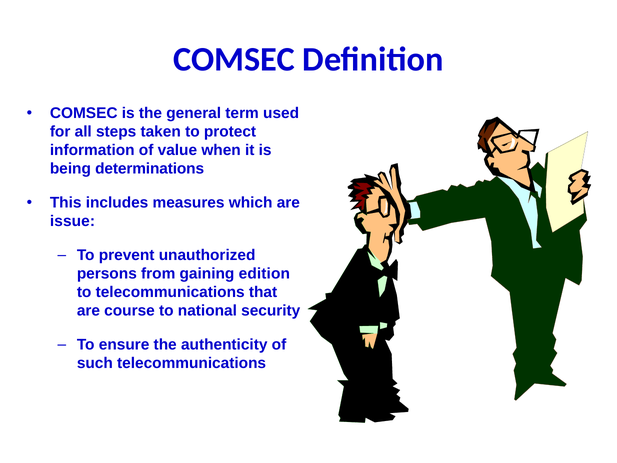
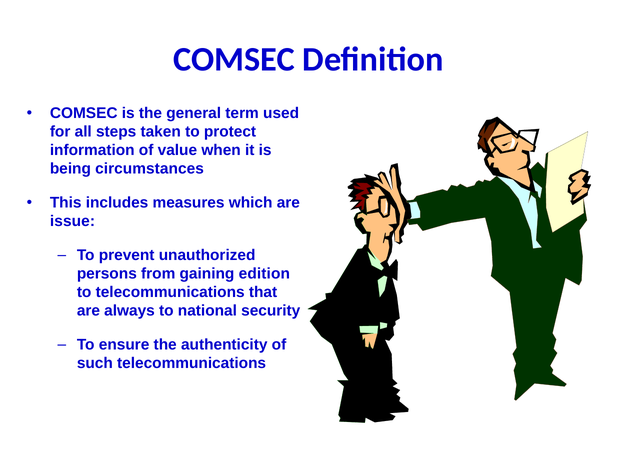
determinations: determinations -> circumstances
course: course -> always
